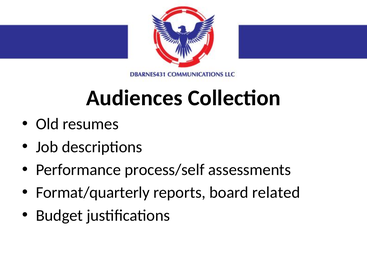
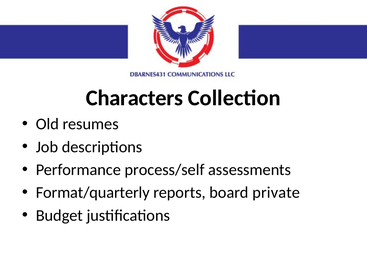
Audiences: Audiences -> Characters
related: related -> private
